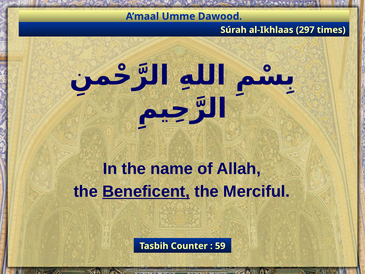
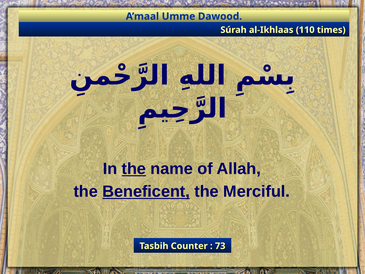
297: 297 -> 110
the at (134, 169) underline: none -> present
59: 59 -> 73
